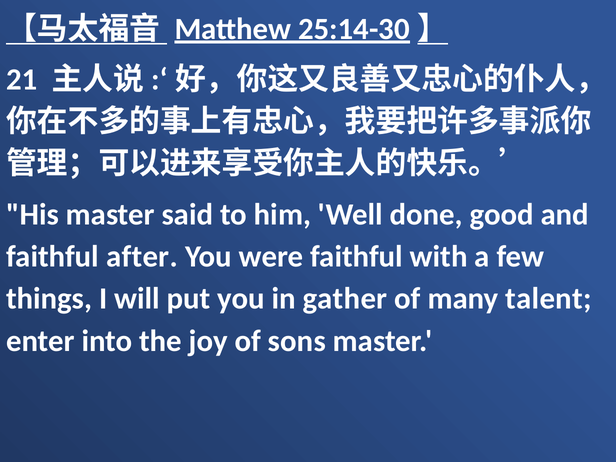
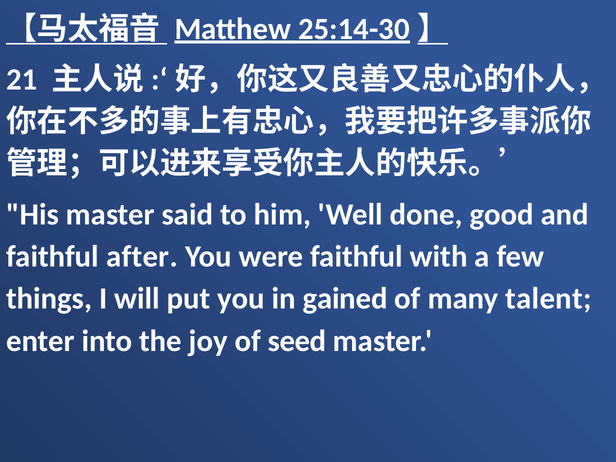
gather: gather -> gained
sons: sons -> seed
